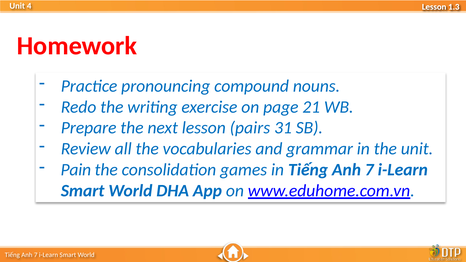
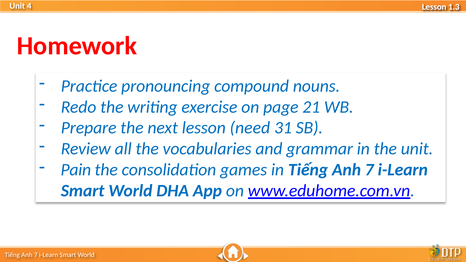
pairs: pairs -> need
